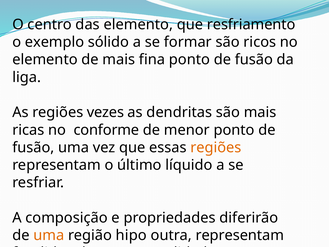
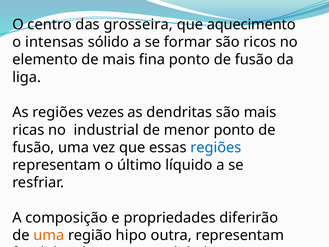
das elemento: elemento -> grosseira
resfriamento: resfriamento -> aquecimento
exemplo: exemplo -> intensas
conforme: conforme -> industrial
regiões at (216, 147) colour: orange -> blue
